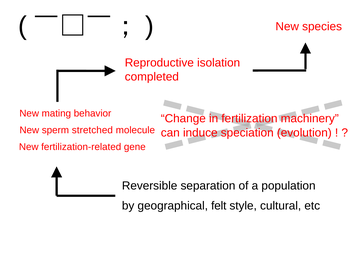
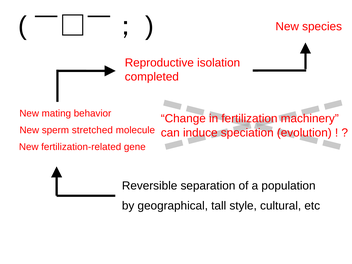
felt: felt -> tall
